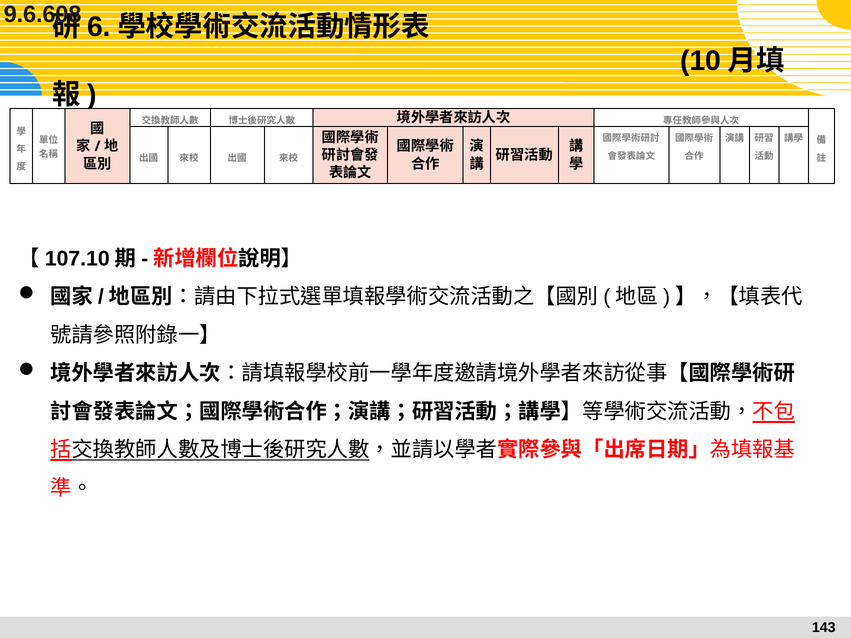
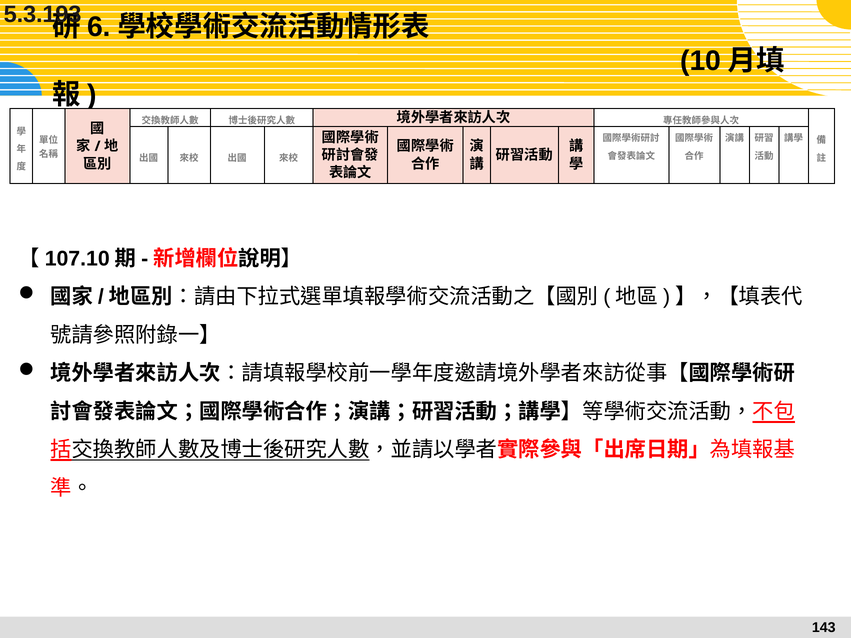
9.6.608: 9.6.608 -> 5.3.193
